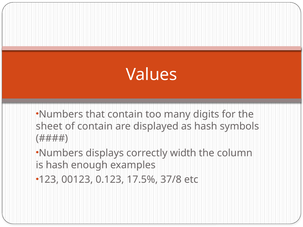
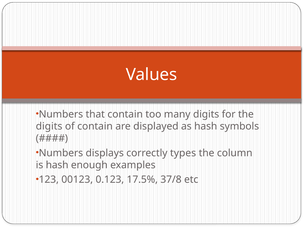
sheet at (49, 126): sheet -> digits
width: width -> types
